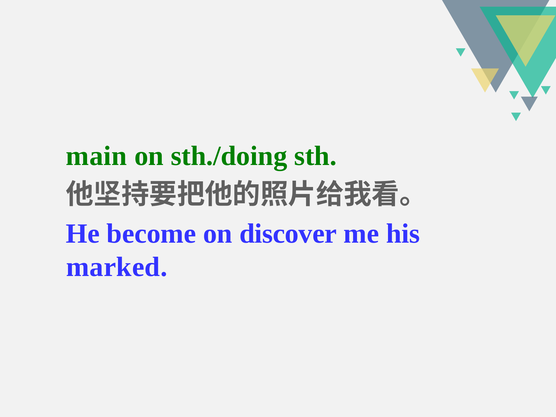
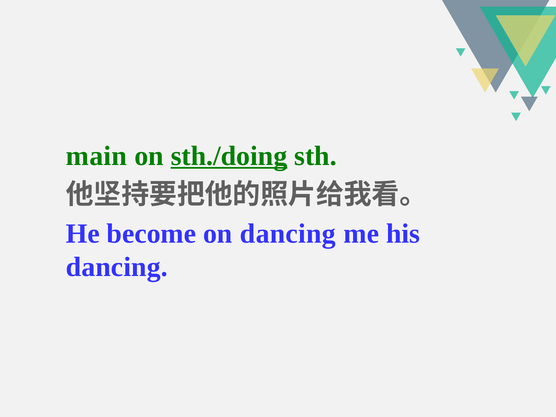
sth./doing underline: none -> present
on discover: discover -> dancing
marked at (117, 267): marked -> dancing
